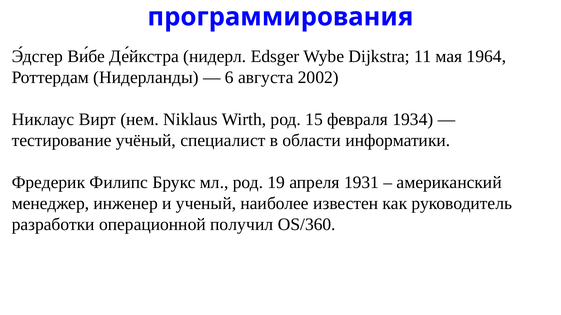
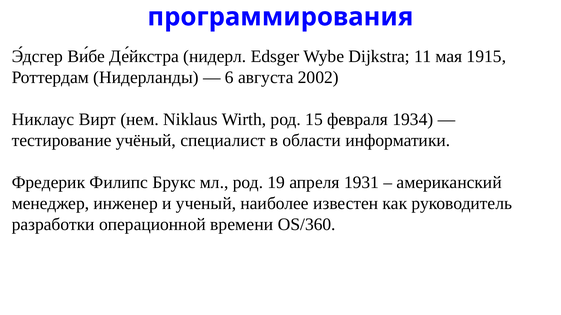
1964: 1964 -> 1915
получил: получил -> времени
